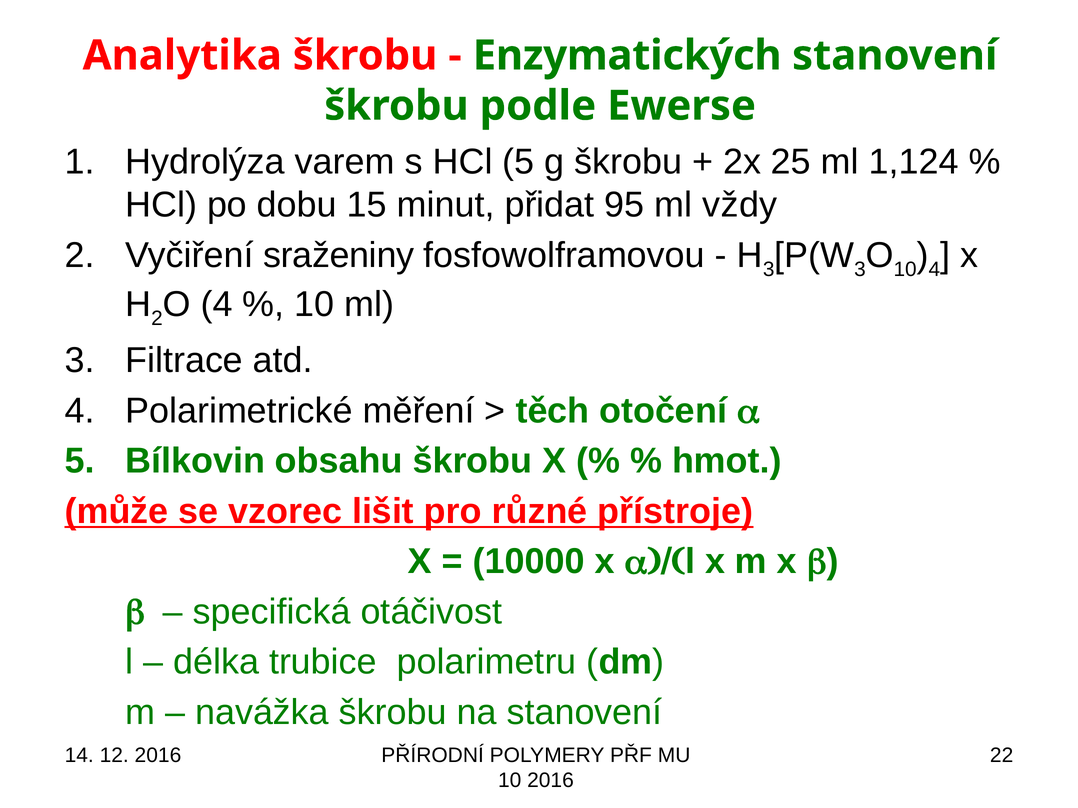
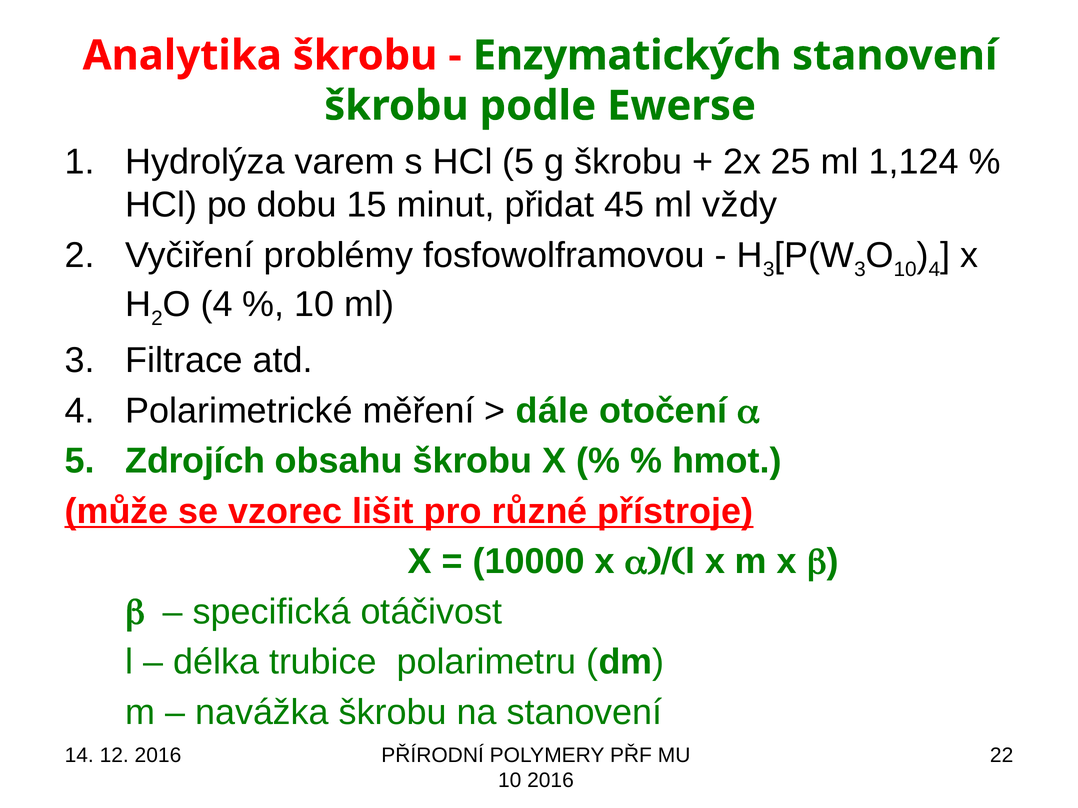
95: 95 -> 45
sraženiny: sraženiny -> problémy
těch: těch -> dále
Bílkovin: Bílkovin -> Zdrojích
